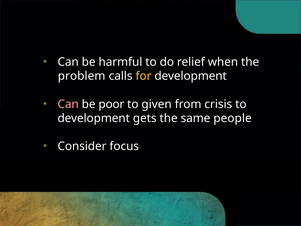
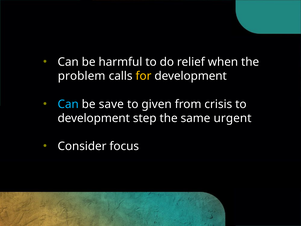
Can at (68, 104) colour: pink -> light blue
poor: poor -> save
gets: gets -> step
people: people -> urgent
